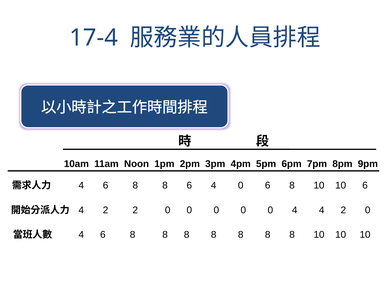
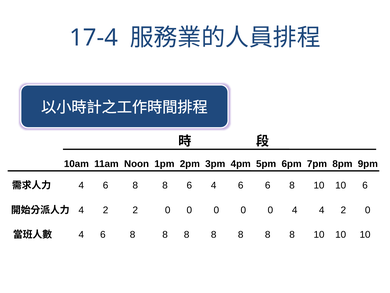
6 4 0: 0 -> 6
